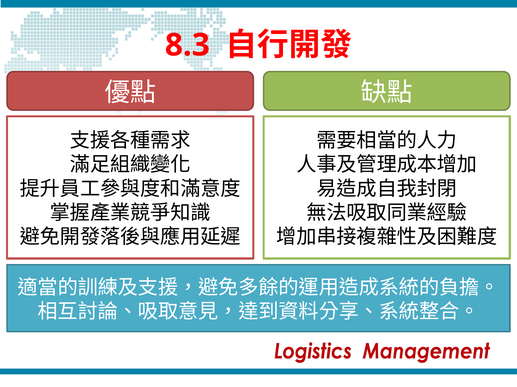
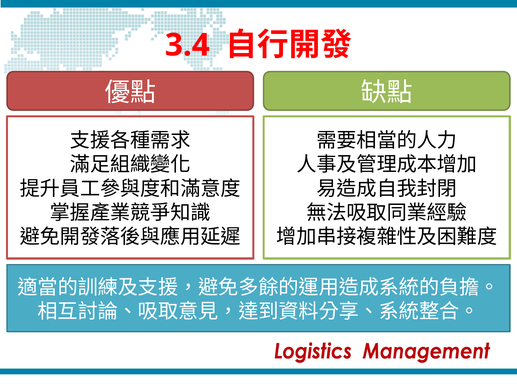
8.3: 8.3 -> 3.4
